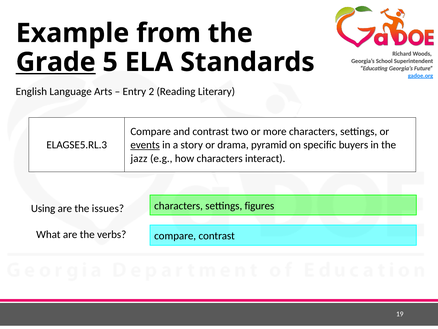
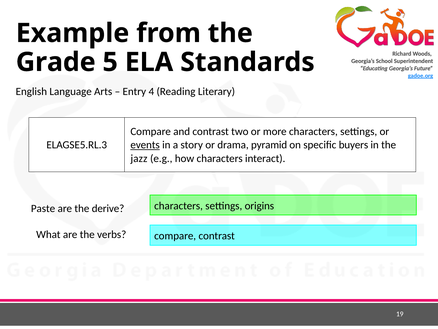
Grade underline: present -> none
2: 2 -> 4
Using: Using -> Paste
issues: issues -> derive
figures: figures -> origins
